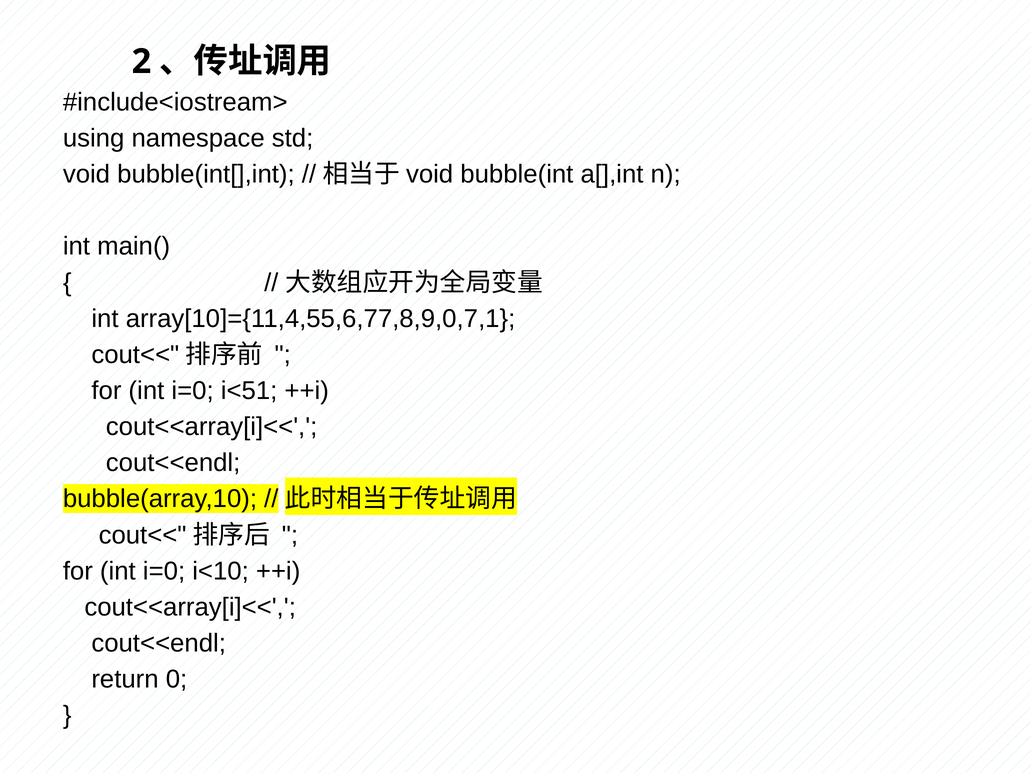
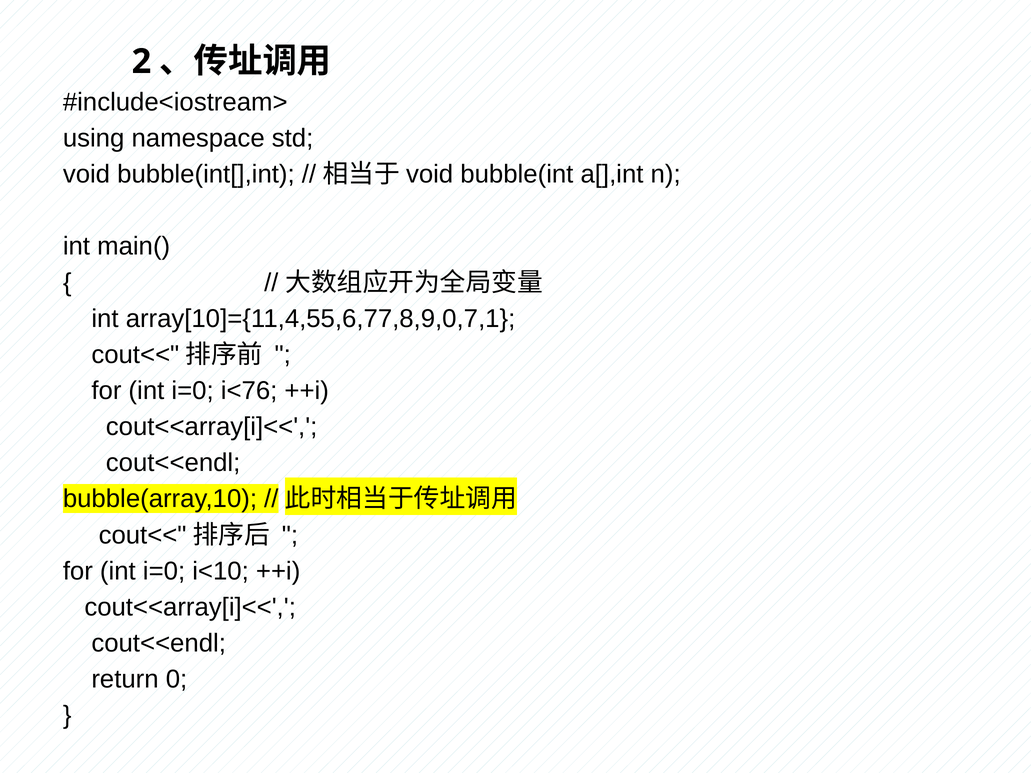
i<51: i<51 -> i<76
